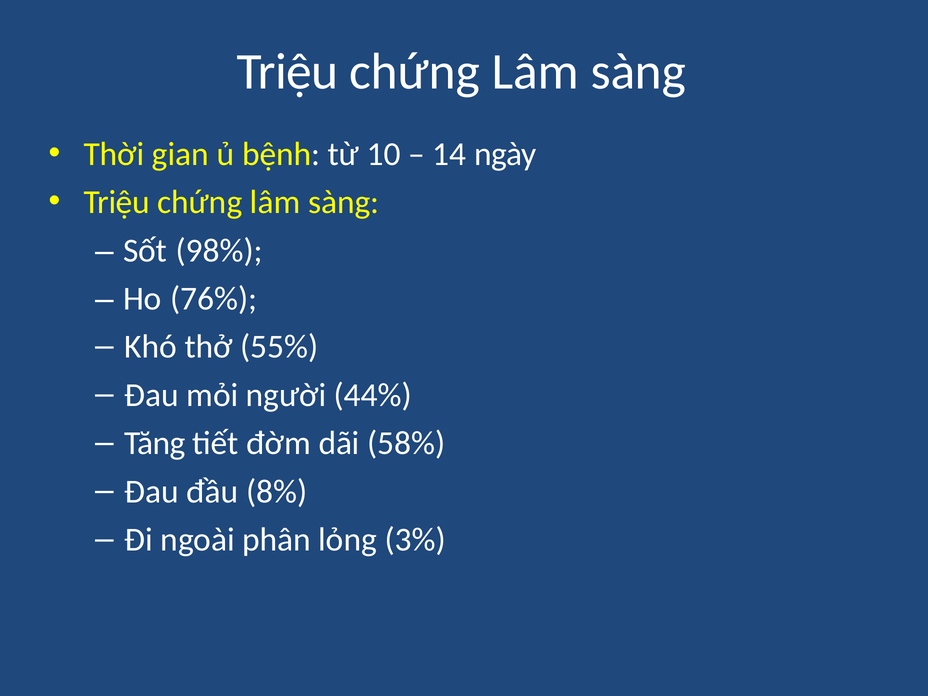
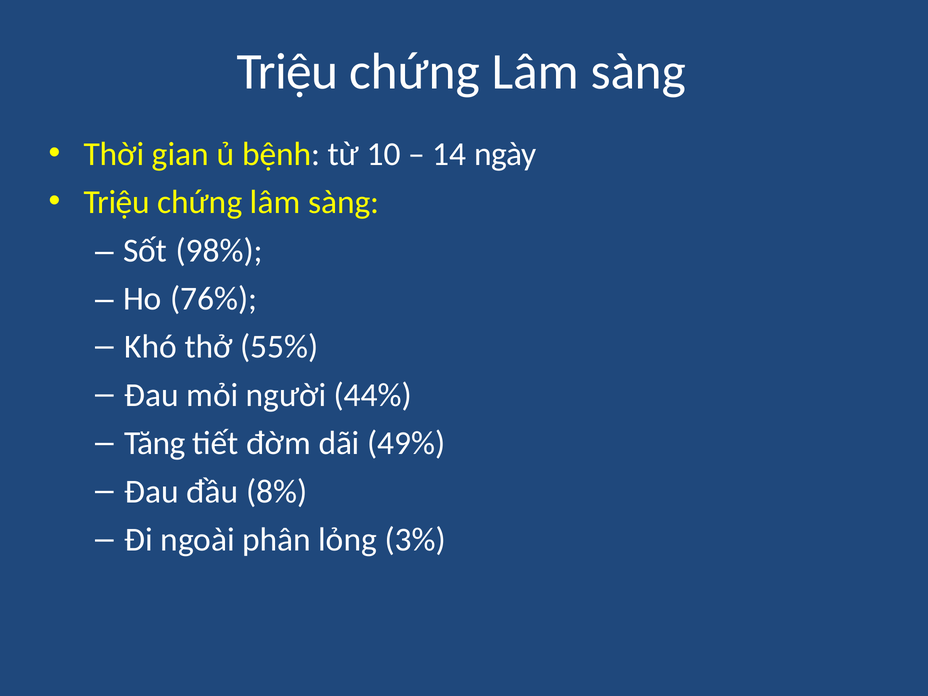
58%: 58% -> 49%
